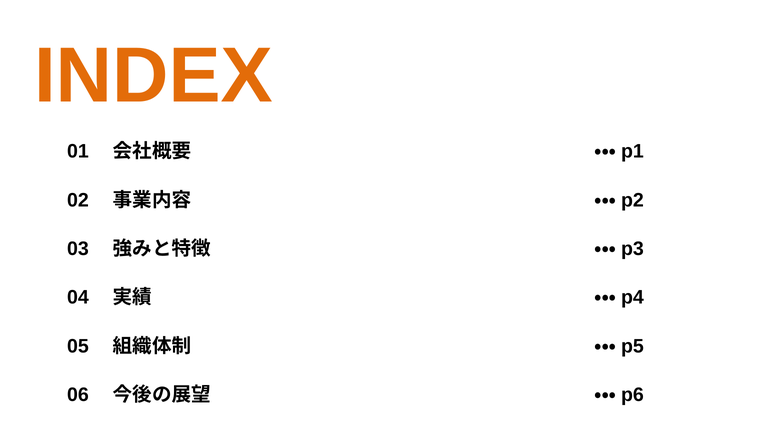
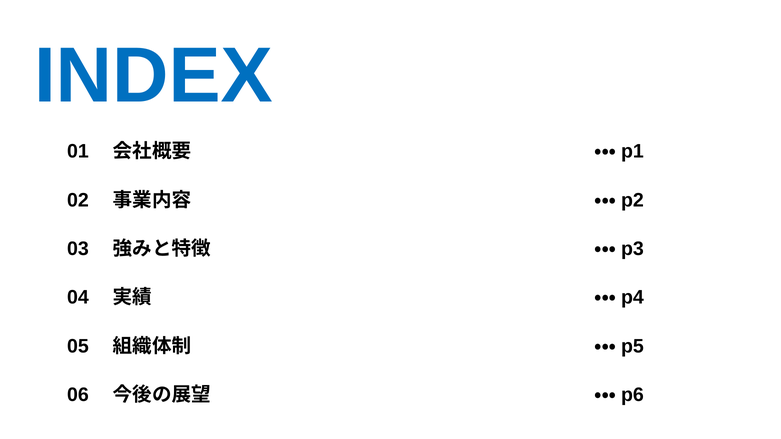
INDEX colour: orange -> blue
